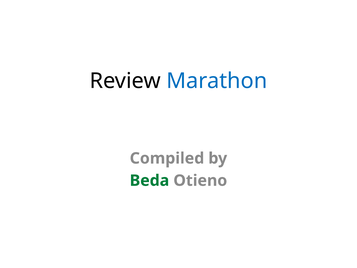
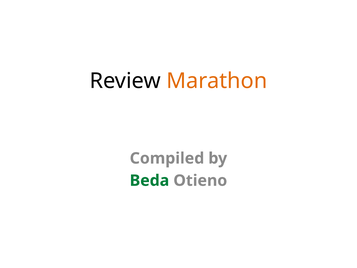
Marathon colour: blue -> orange
